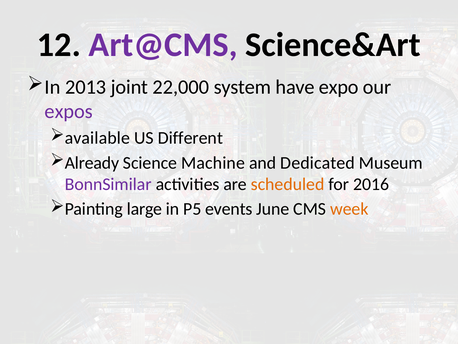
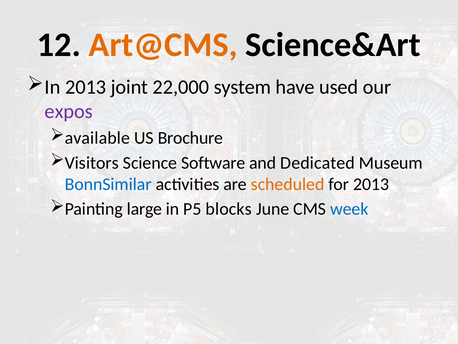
Art@CMS colour: purple -> orange
expo: expo -> used
Different: Different -> Brochure
Already: Already -> Visitors
Machine: Machine -> Software
BonnSimilar colour: purple -> blue
for 2016: 2016 -> 2013
events: events -> blocks
week colour: orange -> blue
